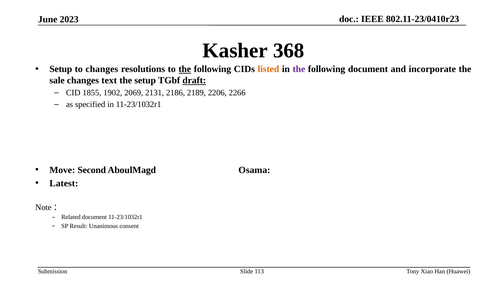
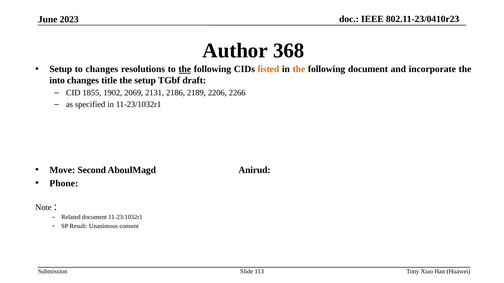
Kasher: Kasher -> Author
the at (299, 69) colour: purple -> orange
sale: sale -> into
text: text -> title
draft underline: present -> none
Osama: Osama -> Anirud
Latest: Latest -> Phone
